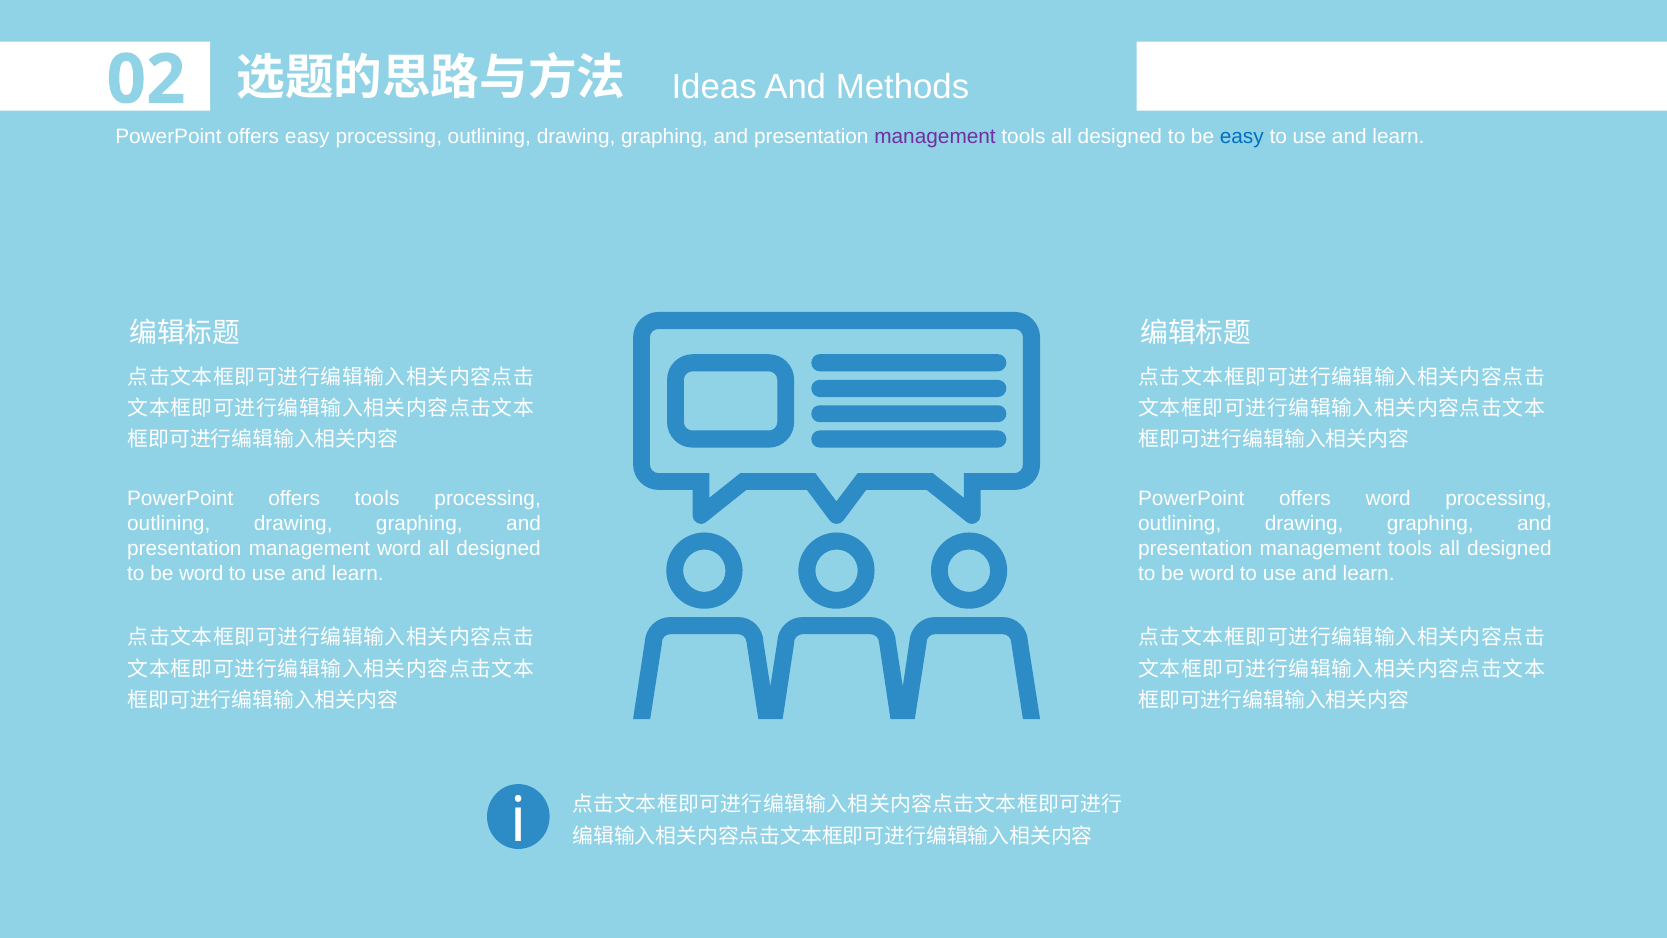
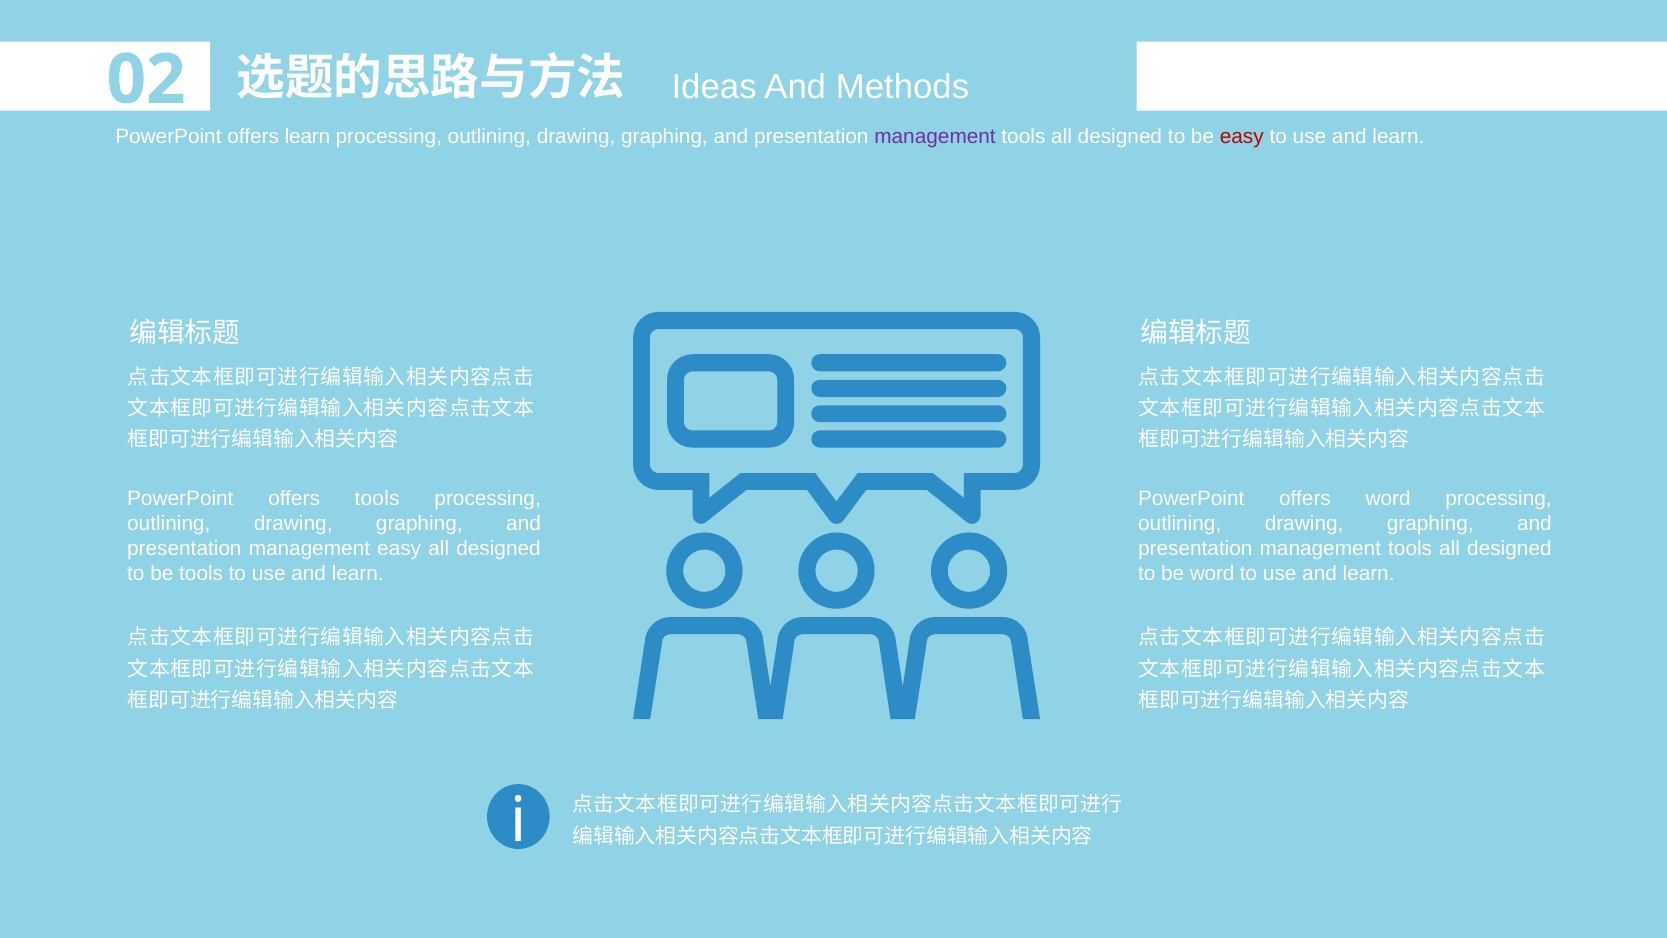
offers easy: easy -> learn
easy at (1242, 136) colour: blue -> red
management word: word -> easy
word at (201, 573): word -> tools
